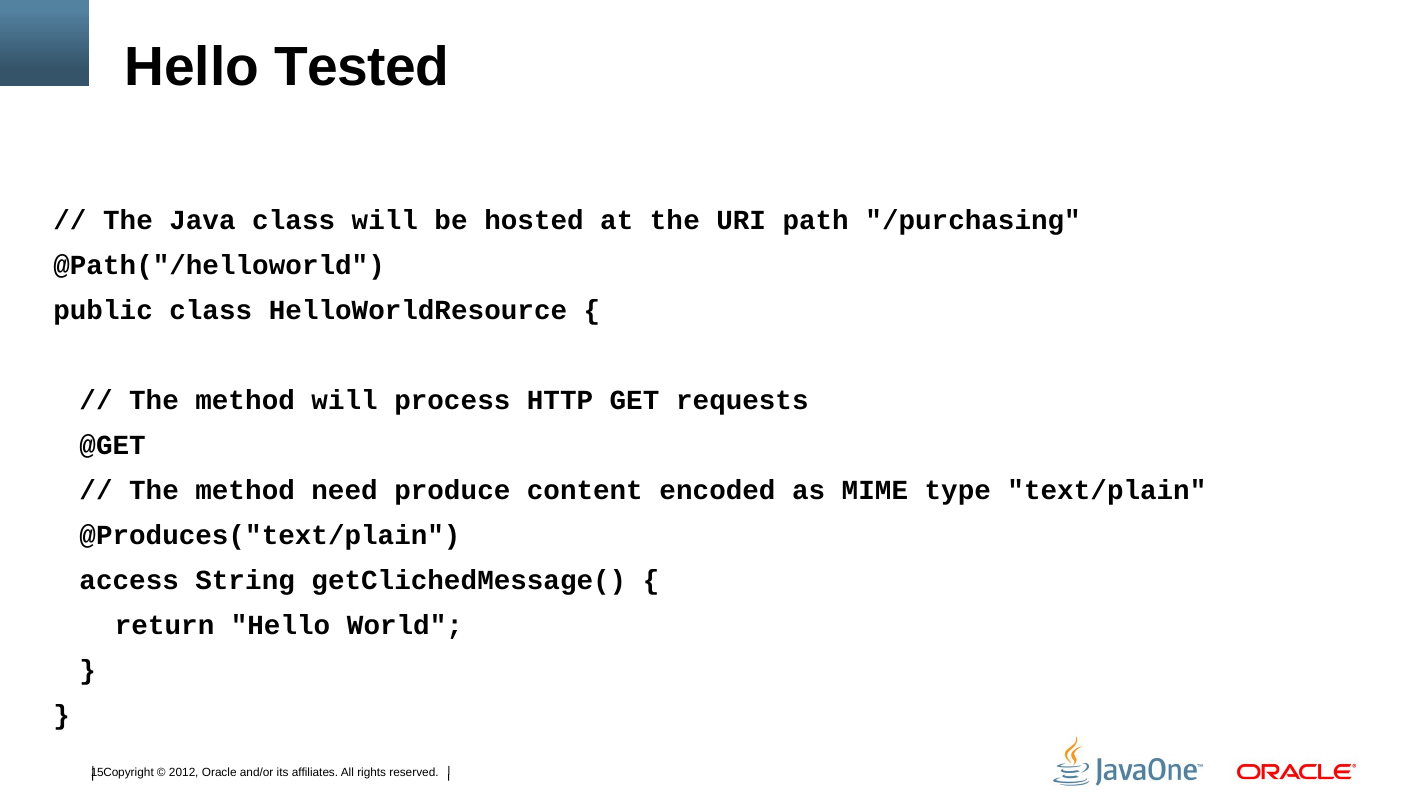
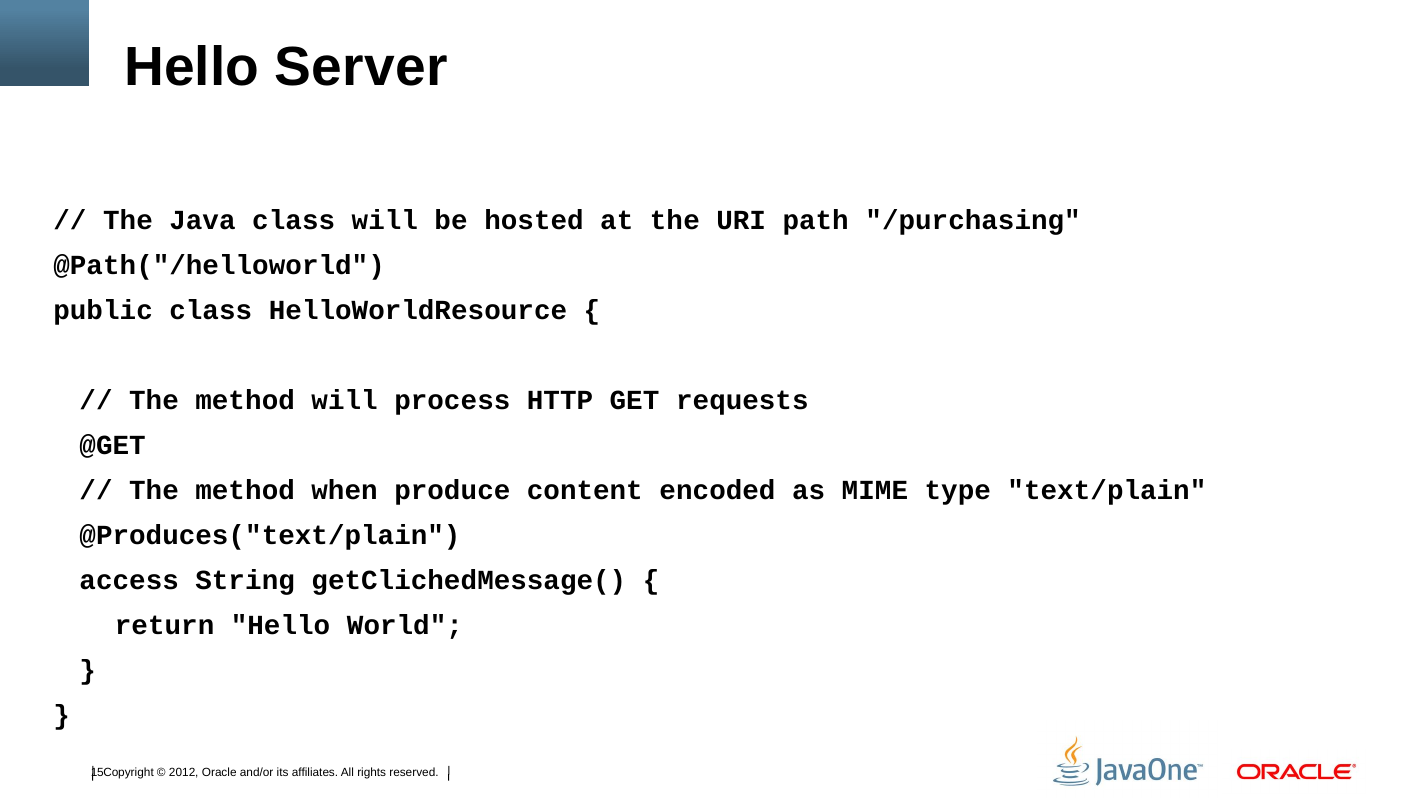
Tested: Tested -> Server
need: need -> when
